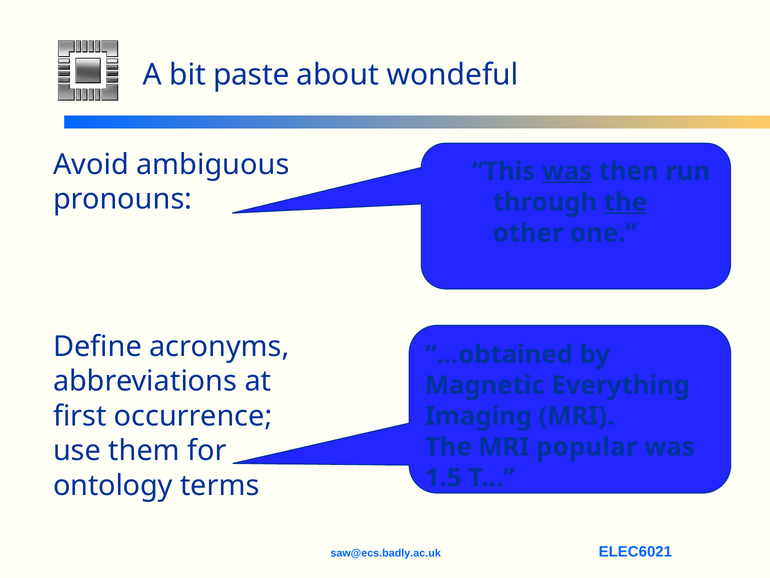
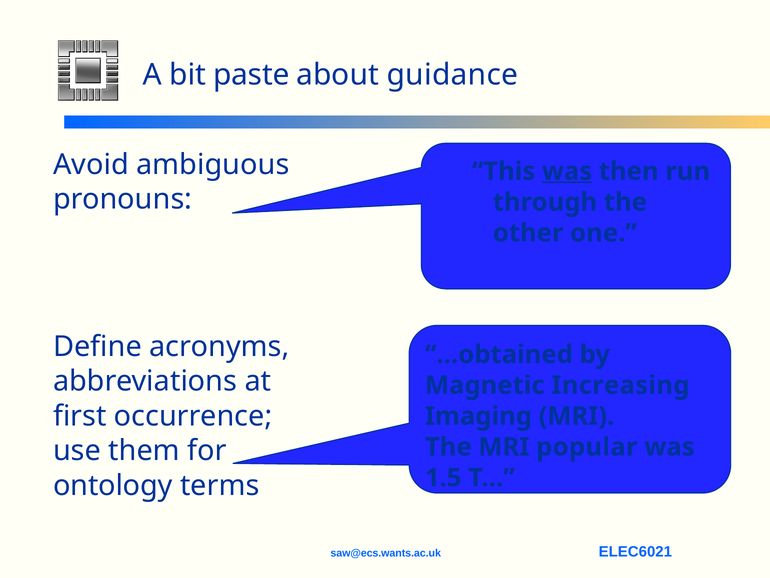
wondeful: wondeful -> guidance
the at (625, 202) underline: present -> none
Everything: Everything -> Increasing
saw@ecs.badly.ac.uk: saw@ecs.badly.ac.uk -> saw@ecs.wants.ac.uk
